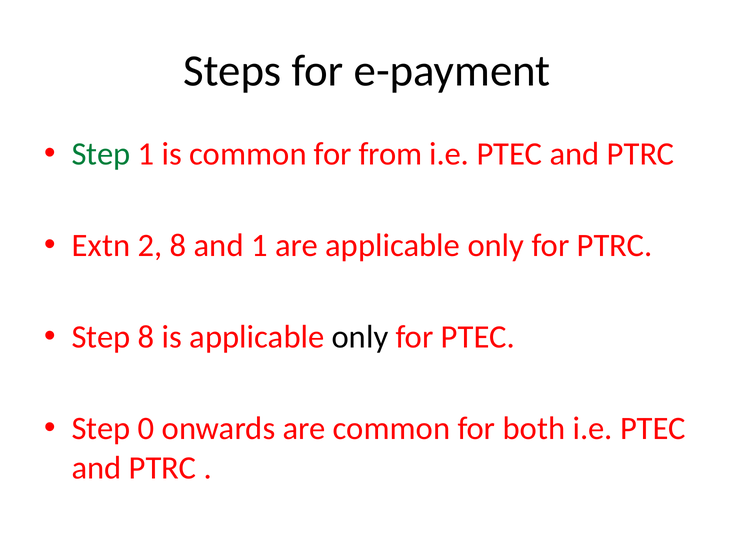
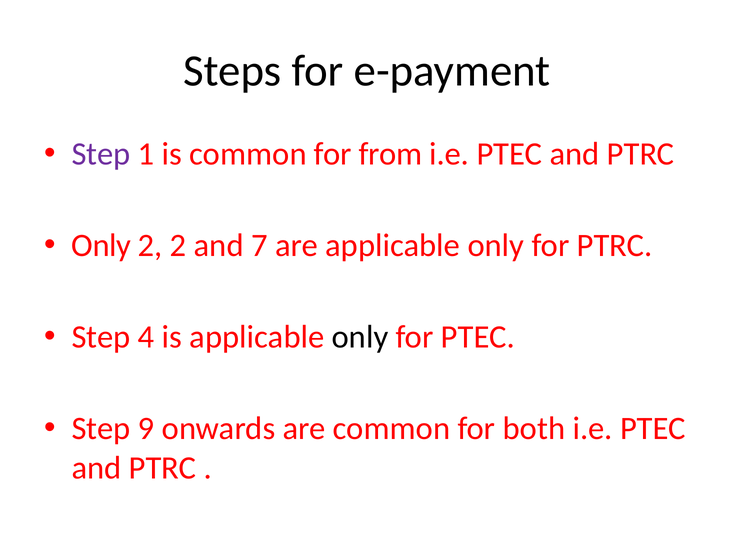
Step at (101, 154) colour: green -> purple
Extn at (101, 245): Extn -> Only
2 8: 8 -> 2
and 1: 1 -> 7
Step 8: 8 -> 4
0: 0 -> 9
